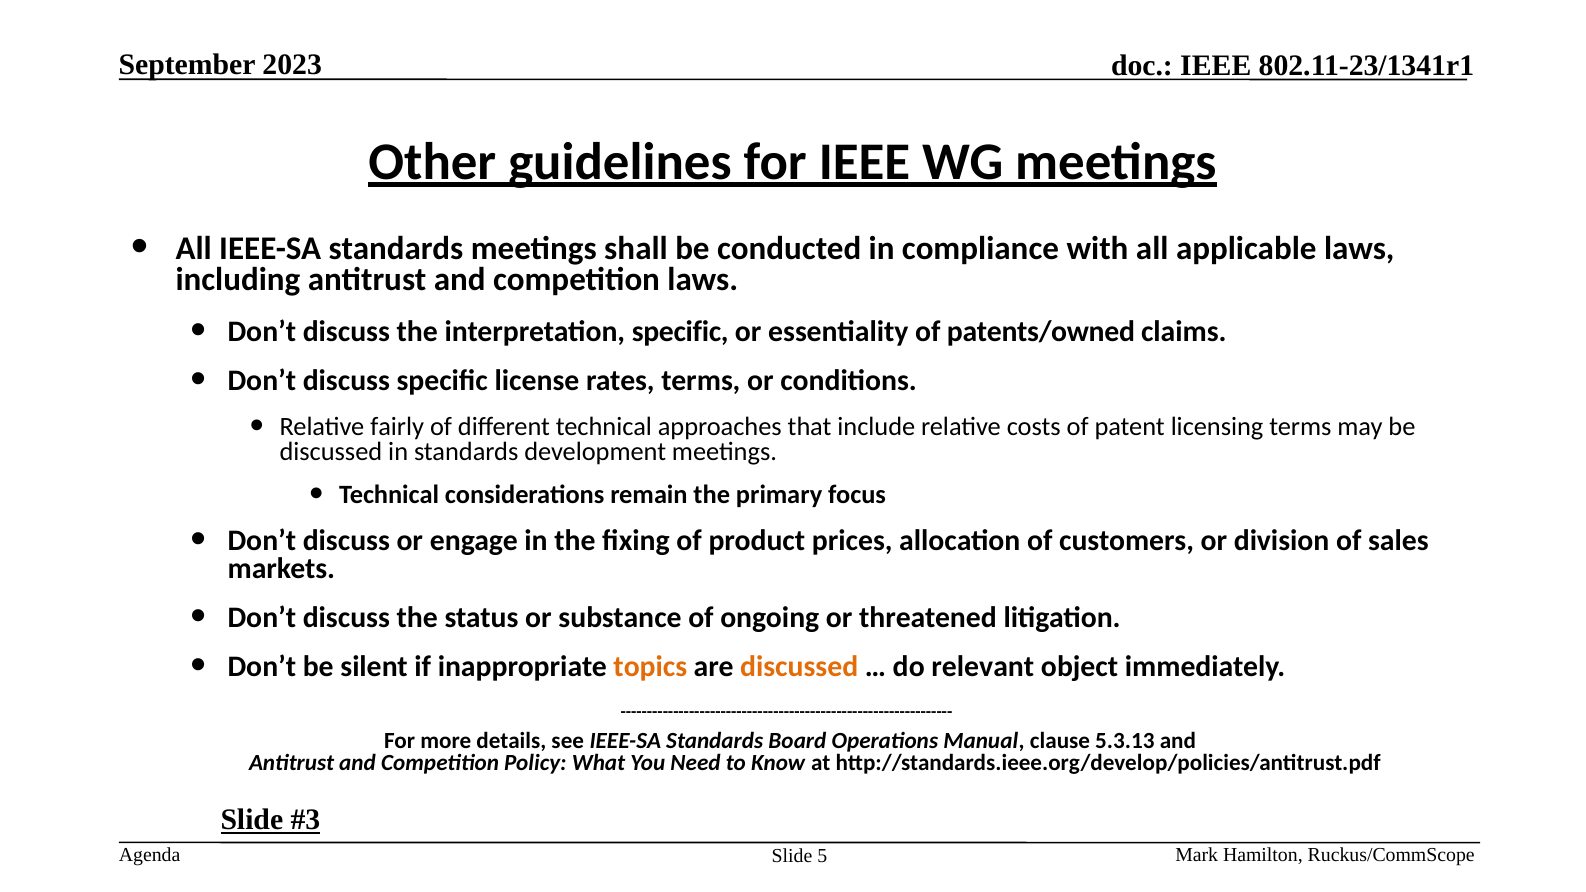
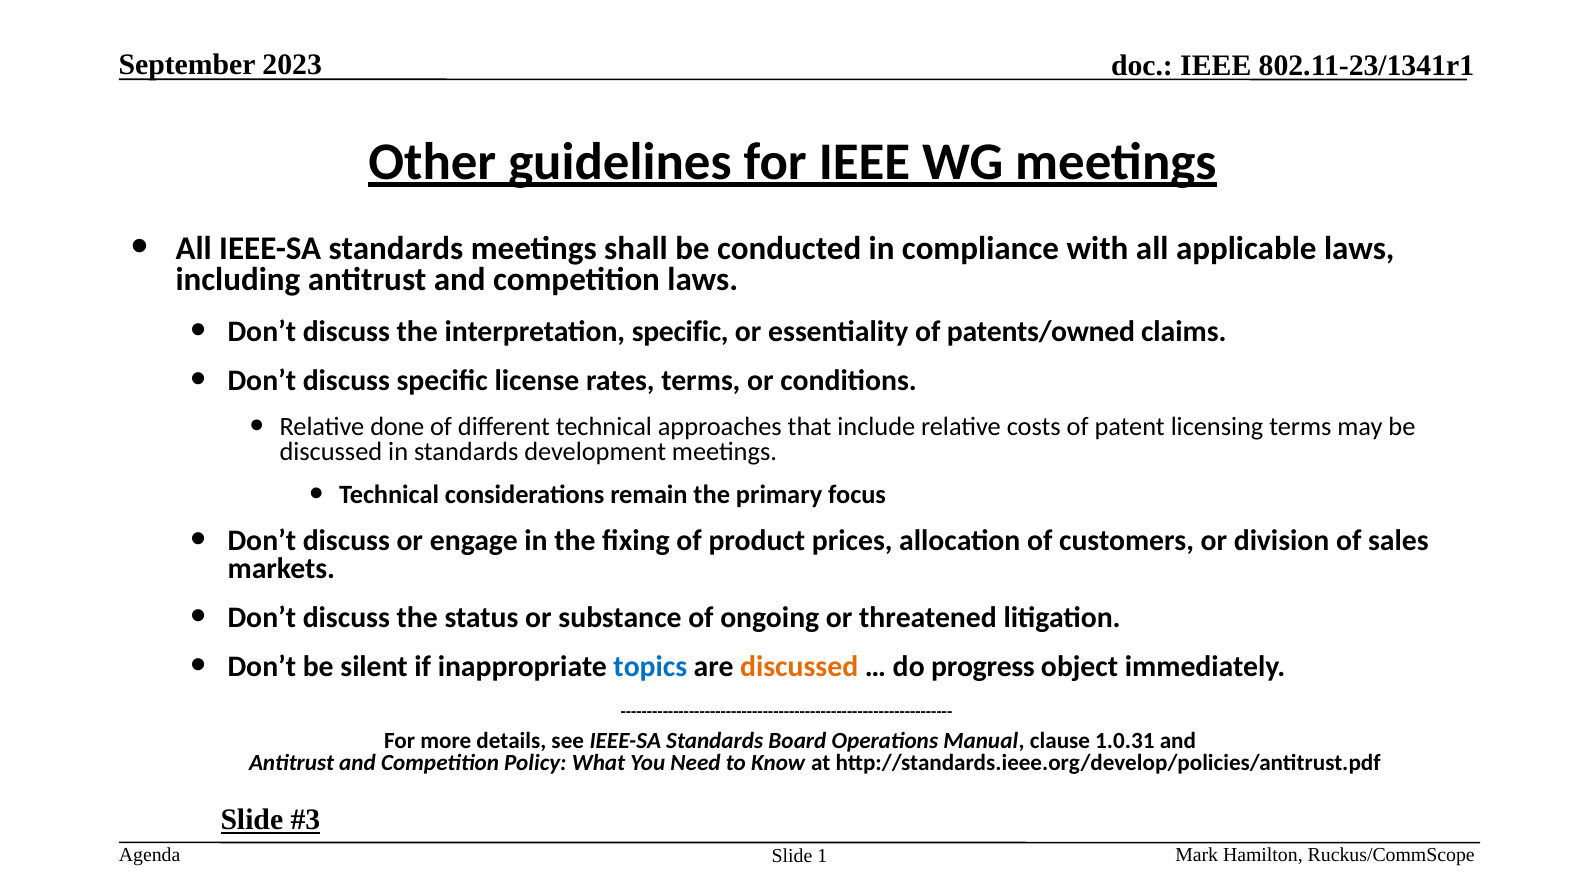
fairly: fairly -> done
topics colour: orange -> blue
relevant: relevant -> progress
5.3.13: 5.3.13 -> 1.0.31
5: 5 -> 1
